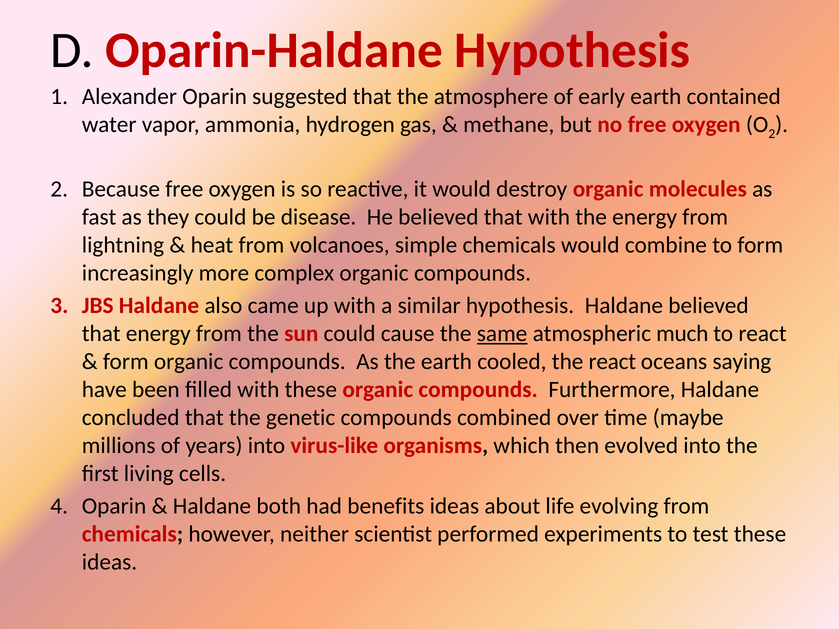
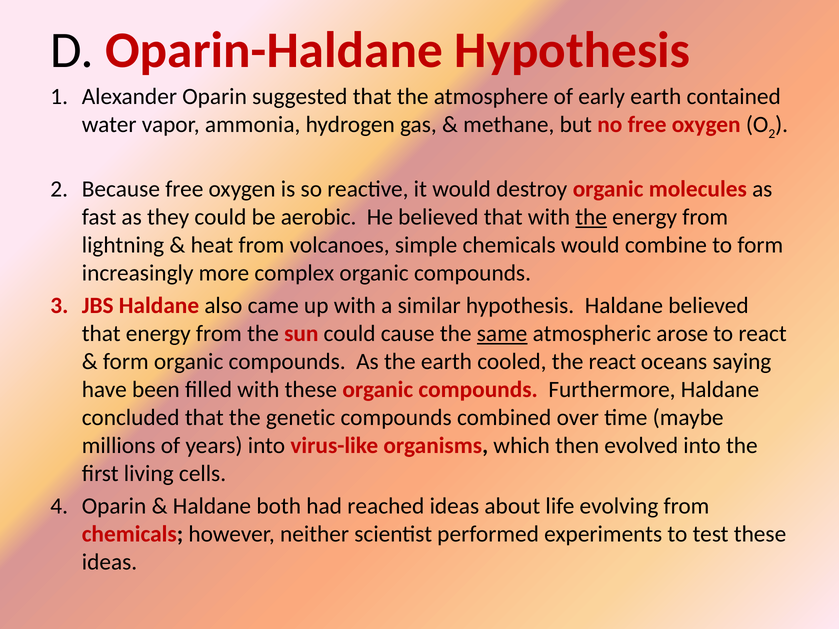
disease: disease -> aerobic
the at (591, 217) underline: none -> present
much: much -> arose
benefits: benefits -> reached
